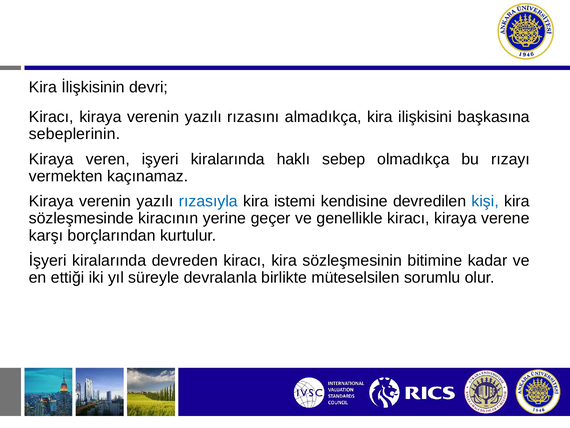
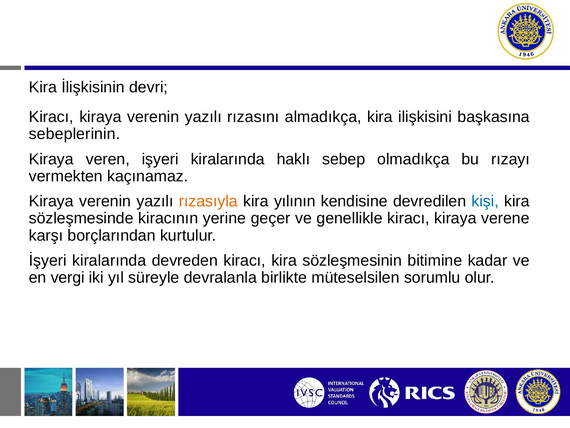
rızasıyla colour: blue -> orange
istemi: istemi -> yılının
ettiği: ettiği -> vergi
